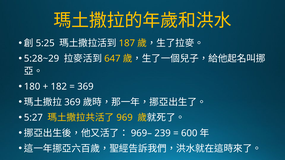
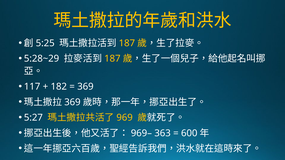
647 at (112, 59): 647 -> 187
180: 180 -> 117
239: 239 -> 363
